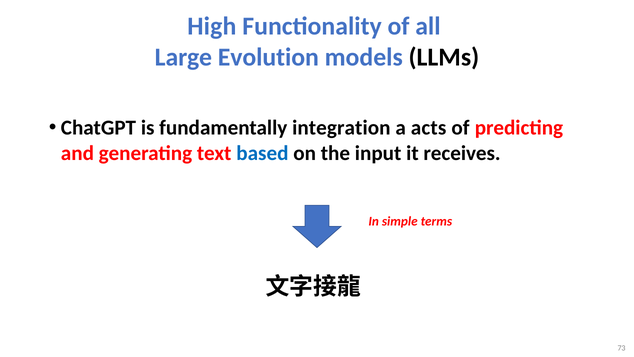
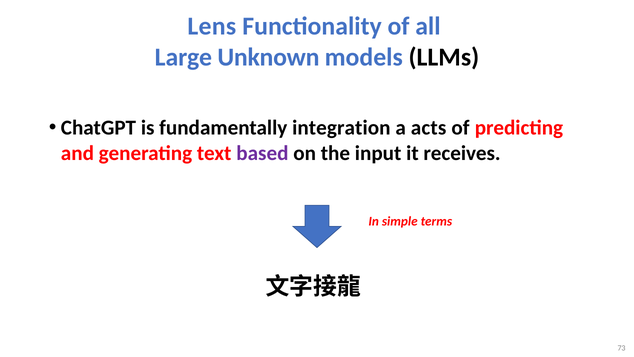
High: High -> Lens
Evolution: Evolution -> Unknown
based colour: blue -> purple
